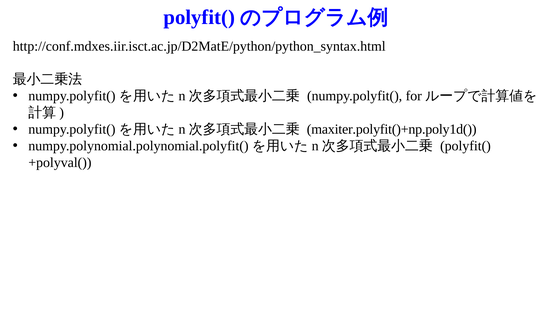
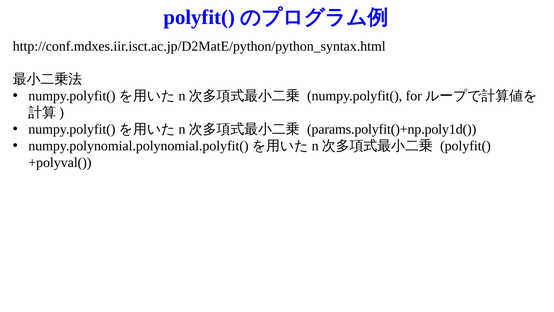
maxiter.polyfit()+np.poly1d(: maxiter.polyfit()+np.poly1d( -> params.polyfit()+np.poly1d(
